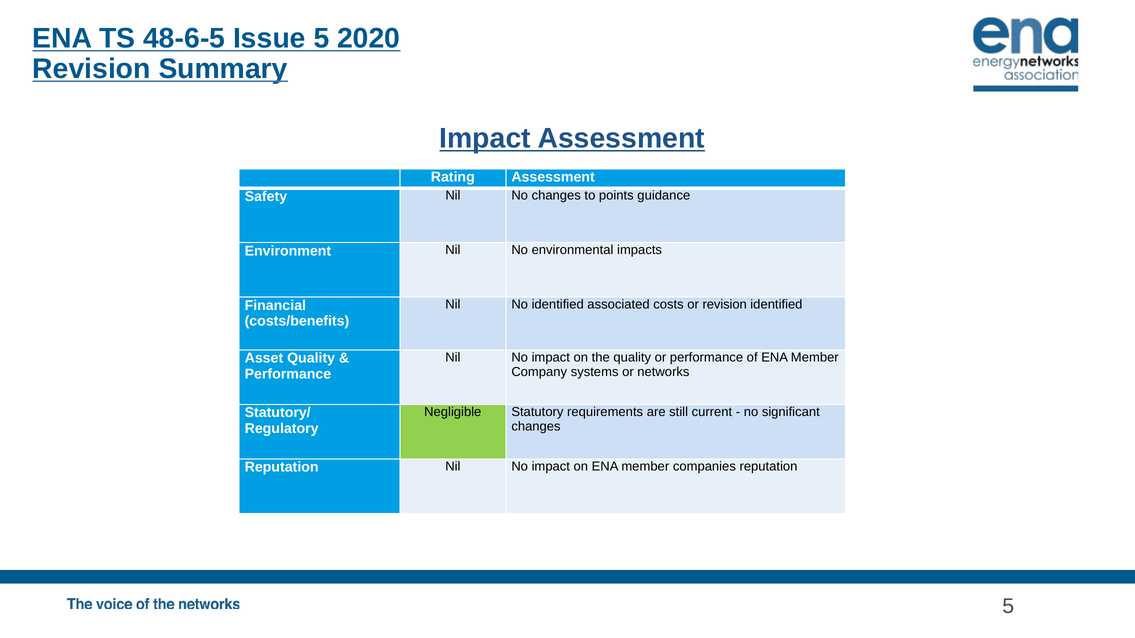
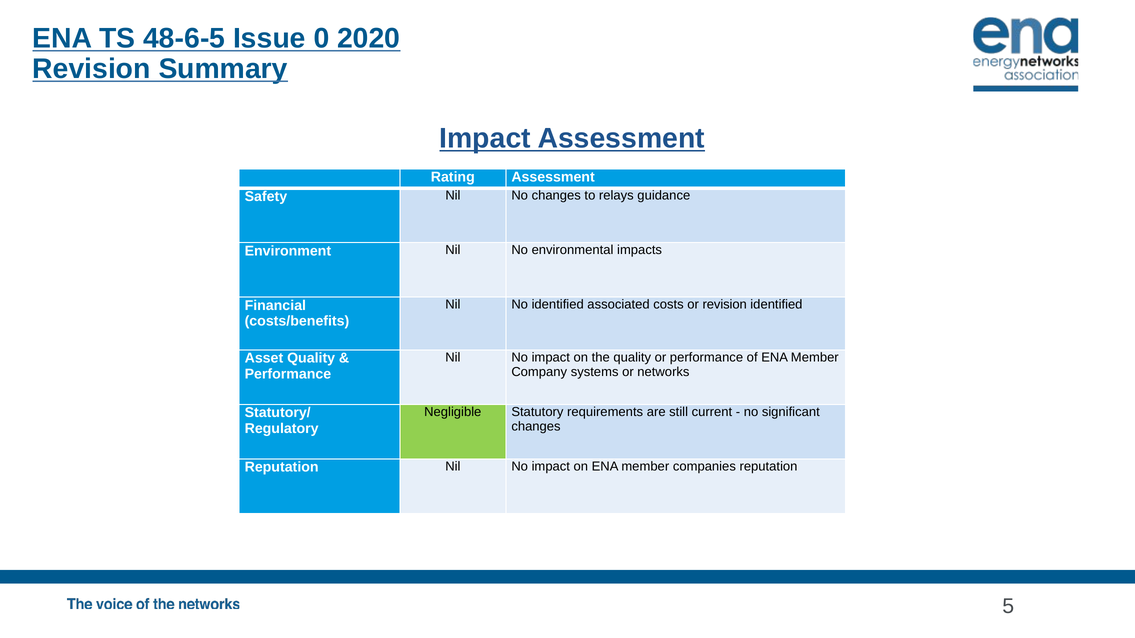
Issue 5: 5 -> 0
points: points -> relays
